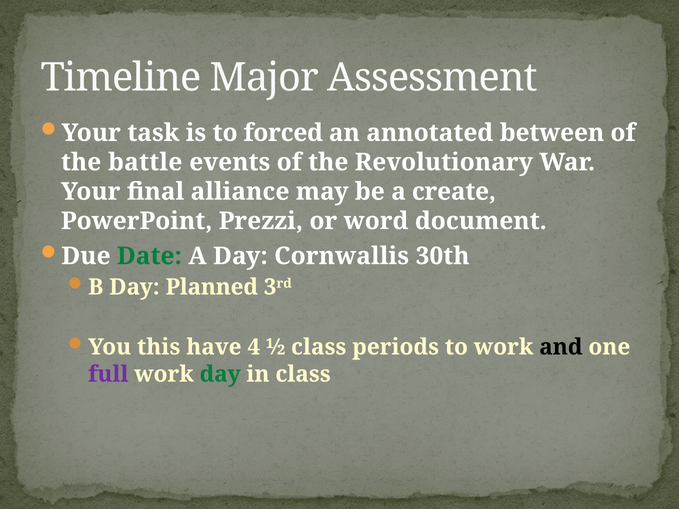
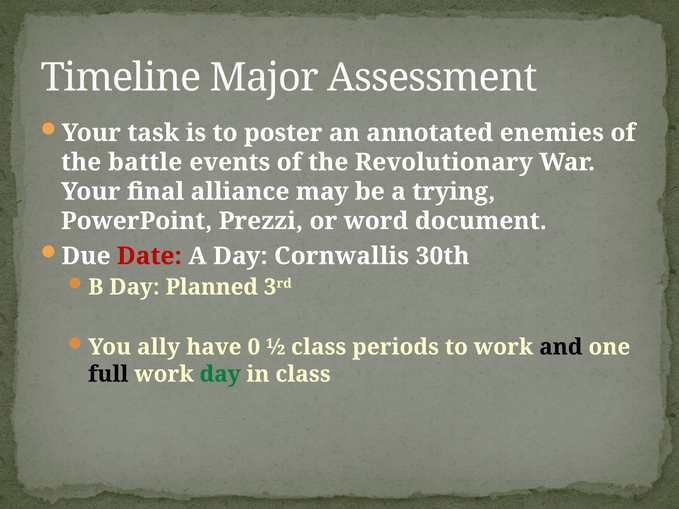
forced: forced -> poster
between: between -> enemies
create: create -> trying
Date colour: green -> red
this: this -> ally
4: 4 -> 0
full colour: purple -> black
